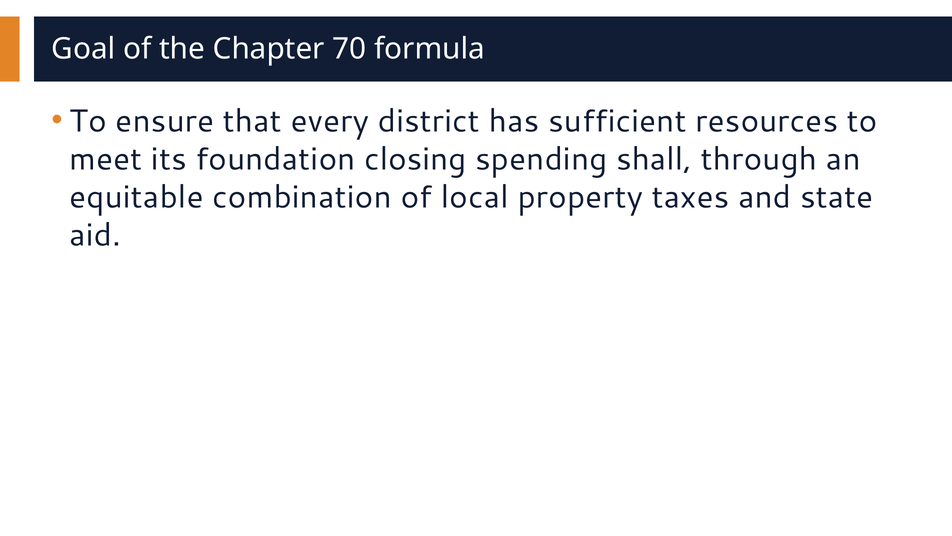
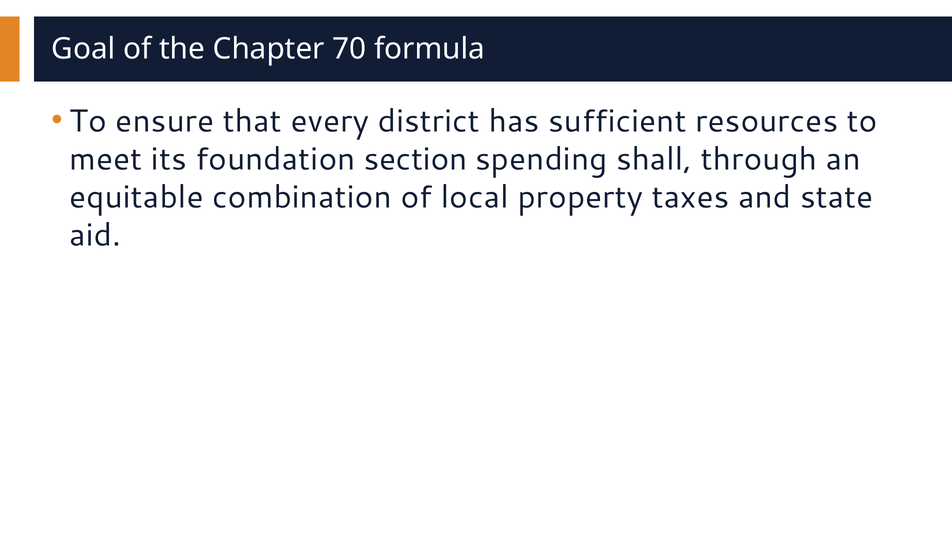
closing: closing -> section
